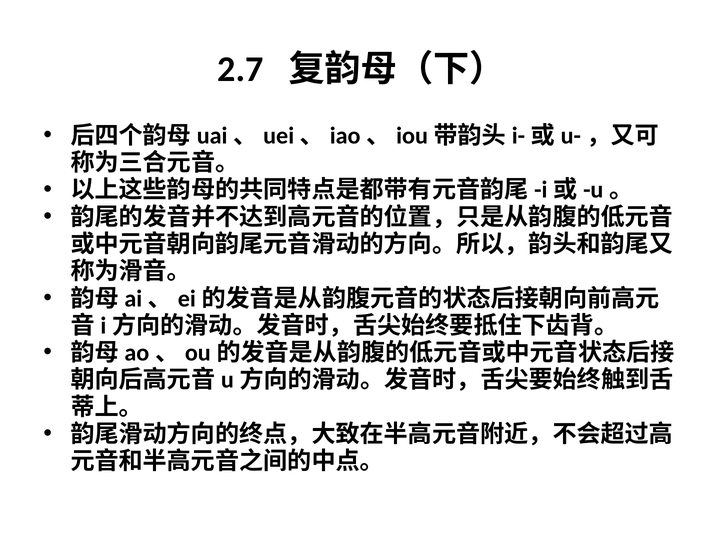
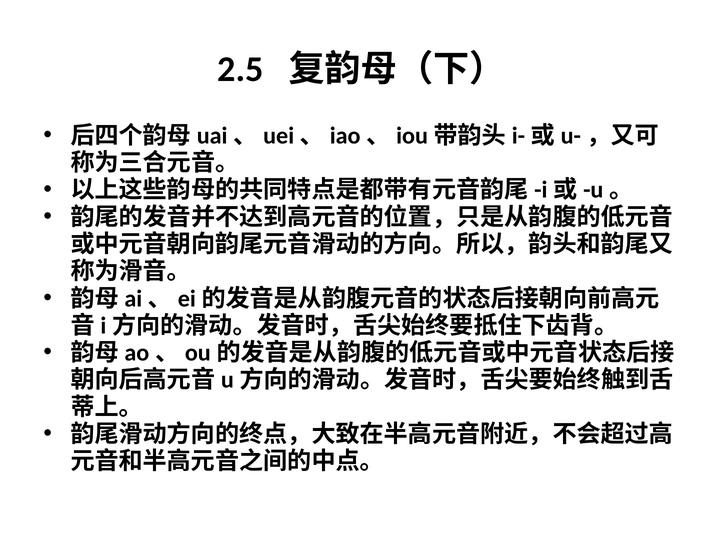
2.7: 2.7 -> 2.5
